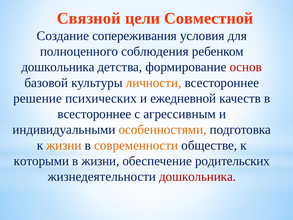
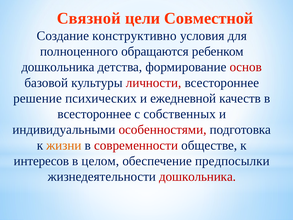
сопереживания: сопереживания -> конструктивно
соблюдения: соблюдения -> обращаются
личности colour: orange -> red
агрессивным: агрессивным -> собственных
особенностями colour: orange -> red
современности colour: orange -> red
которыми: которыми -> интересов
в жизни: жизни -> целом
родительских: родительских -> предпосылки
